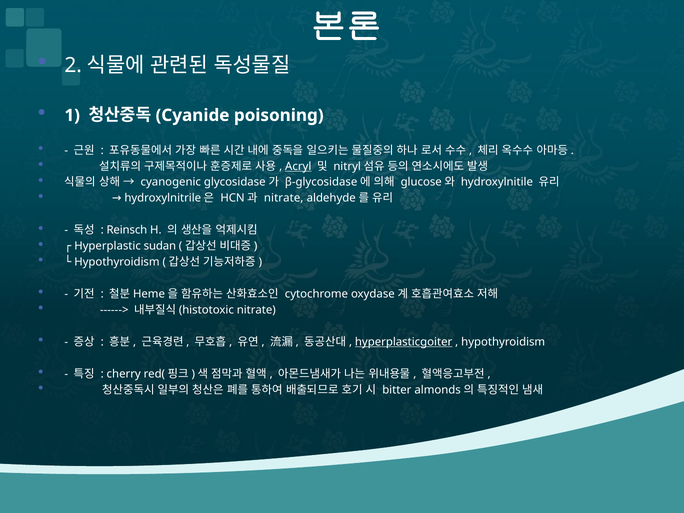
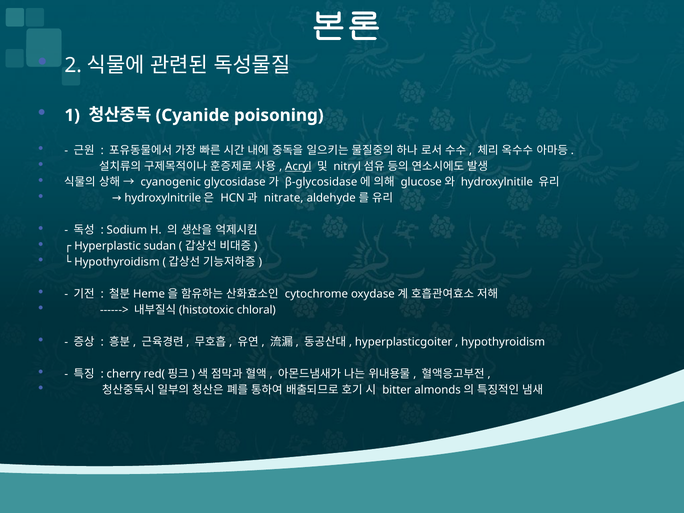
Reinsch: Reinsch -> Sodium
nitrate at (256, 310): nitrate -> chloral
hyperplasticgoiter underline: present -> none
